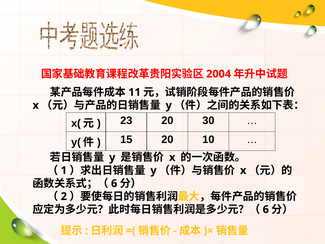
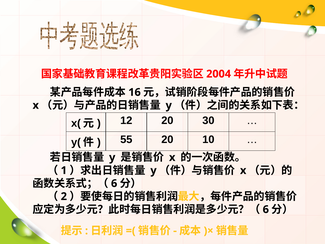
11: 11 -> 16
23: 23 -> 12
15: 15 -> 55
